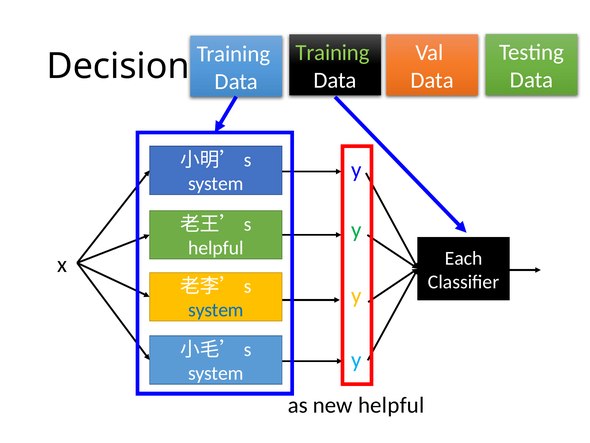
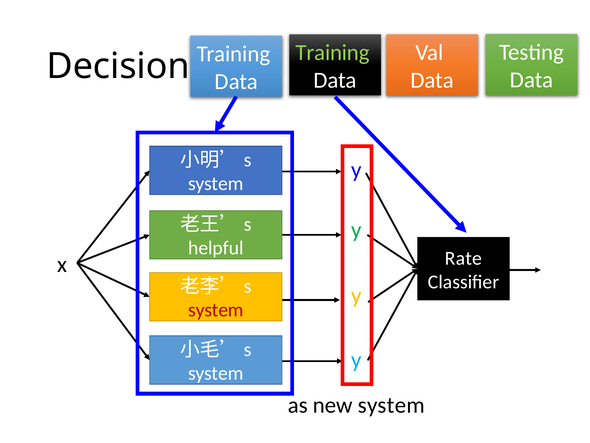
Each: Each -> Rate
system at (216, 310) colour: blue -> red
new helpful: helpful -> system
